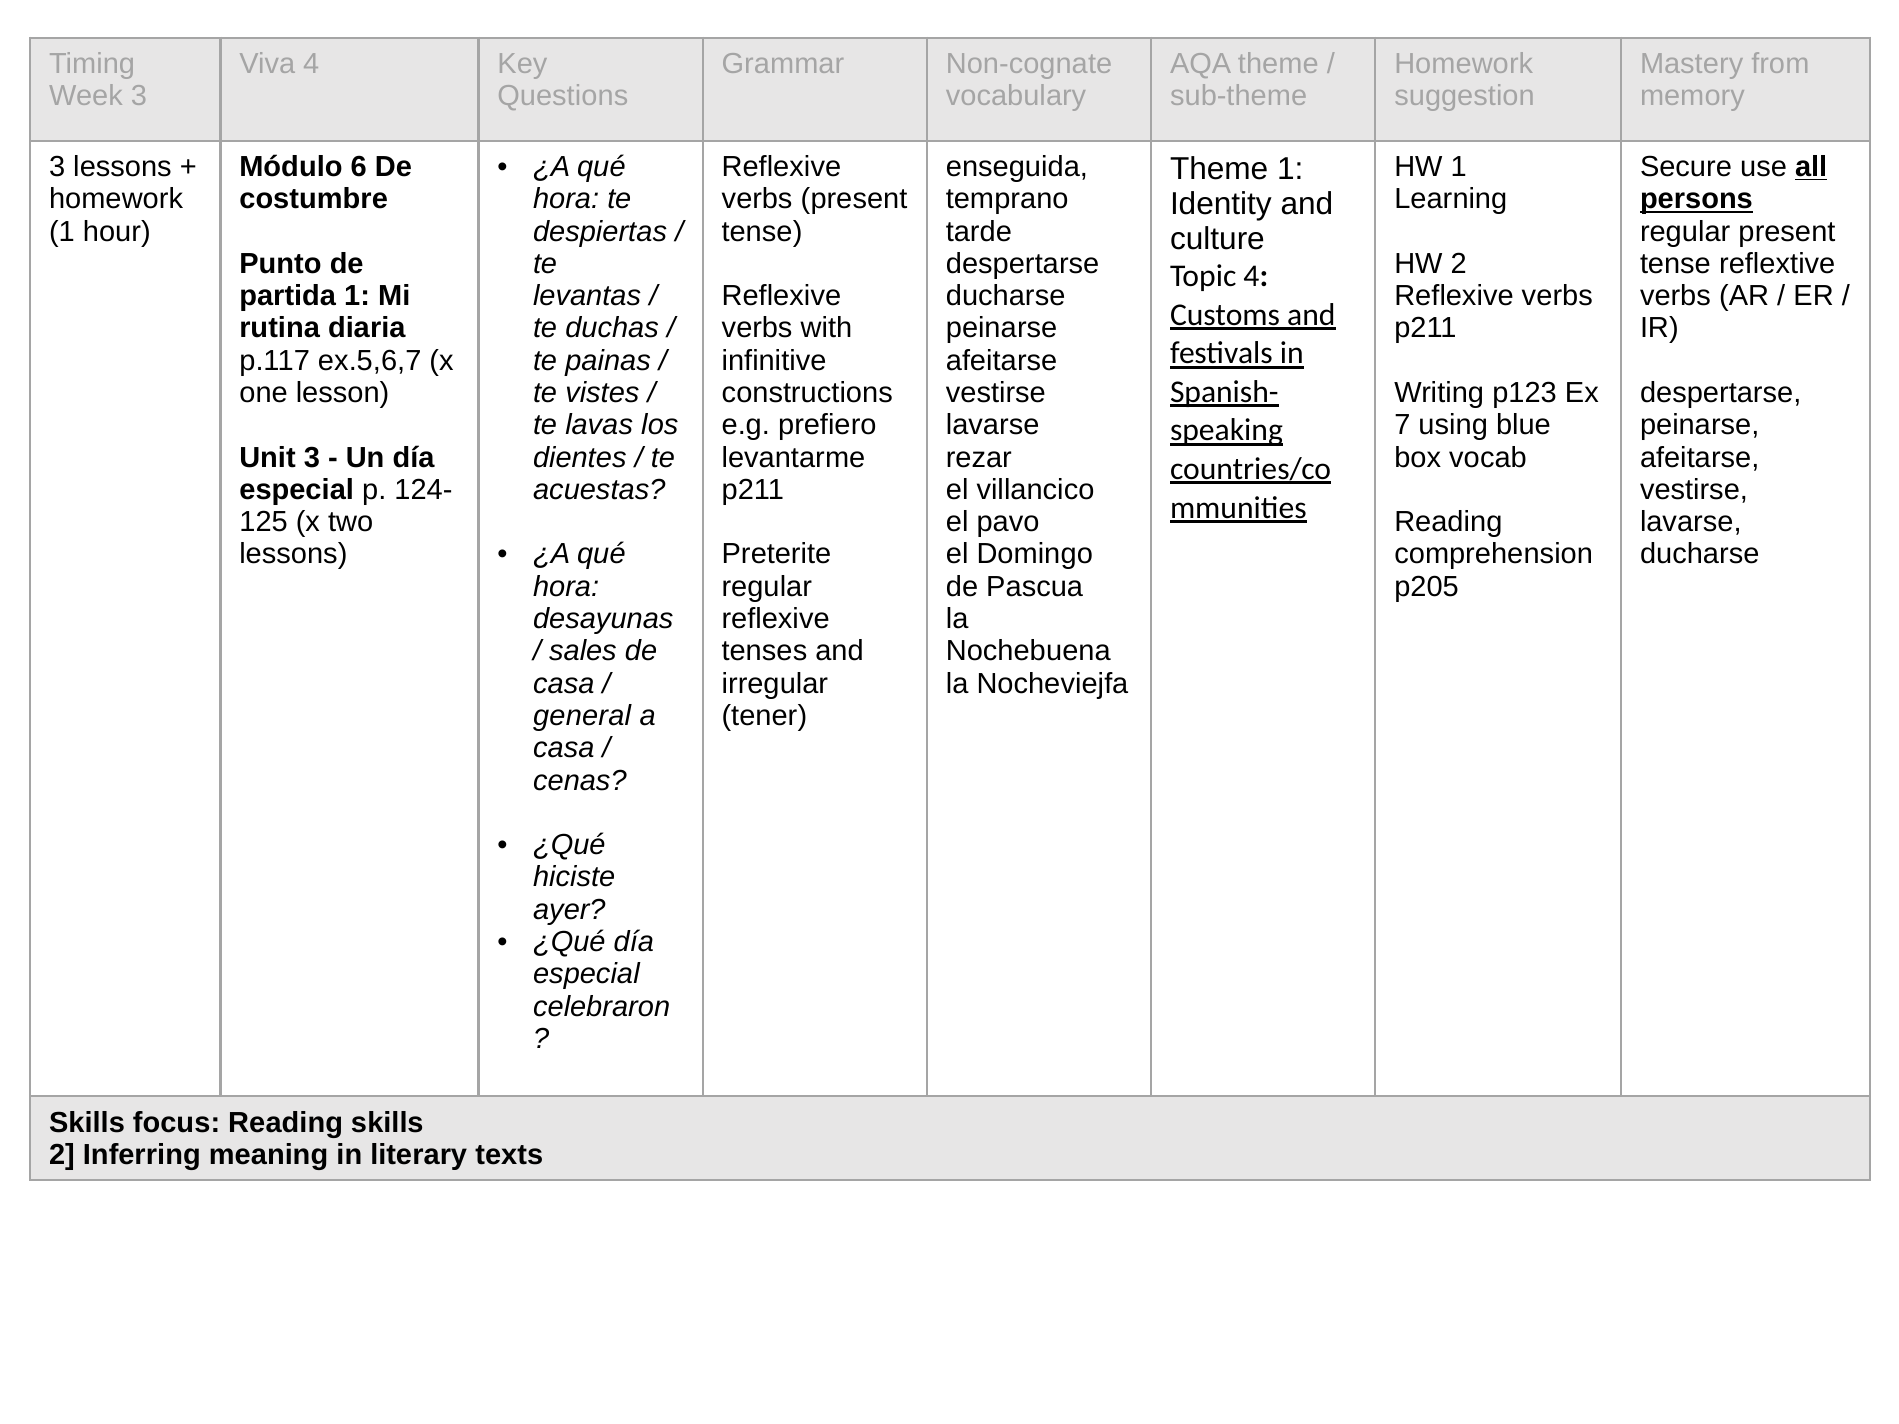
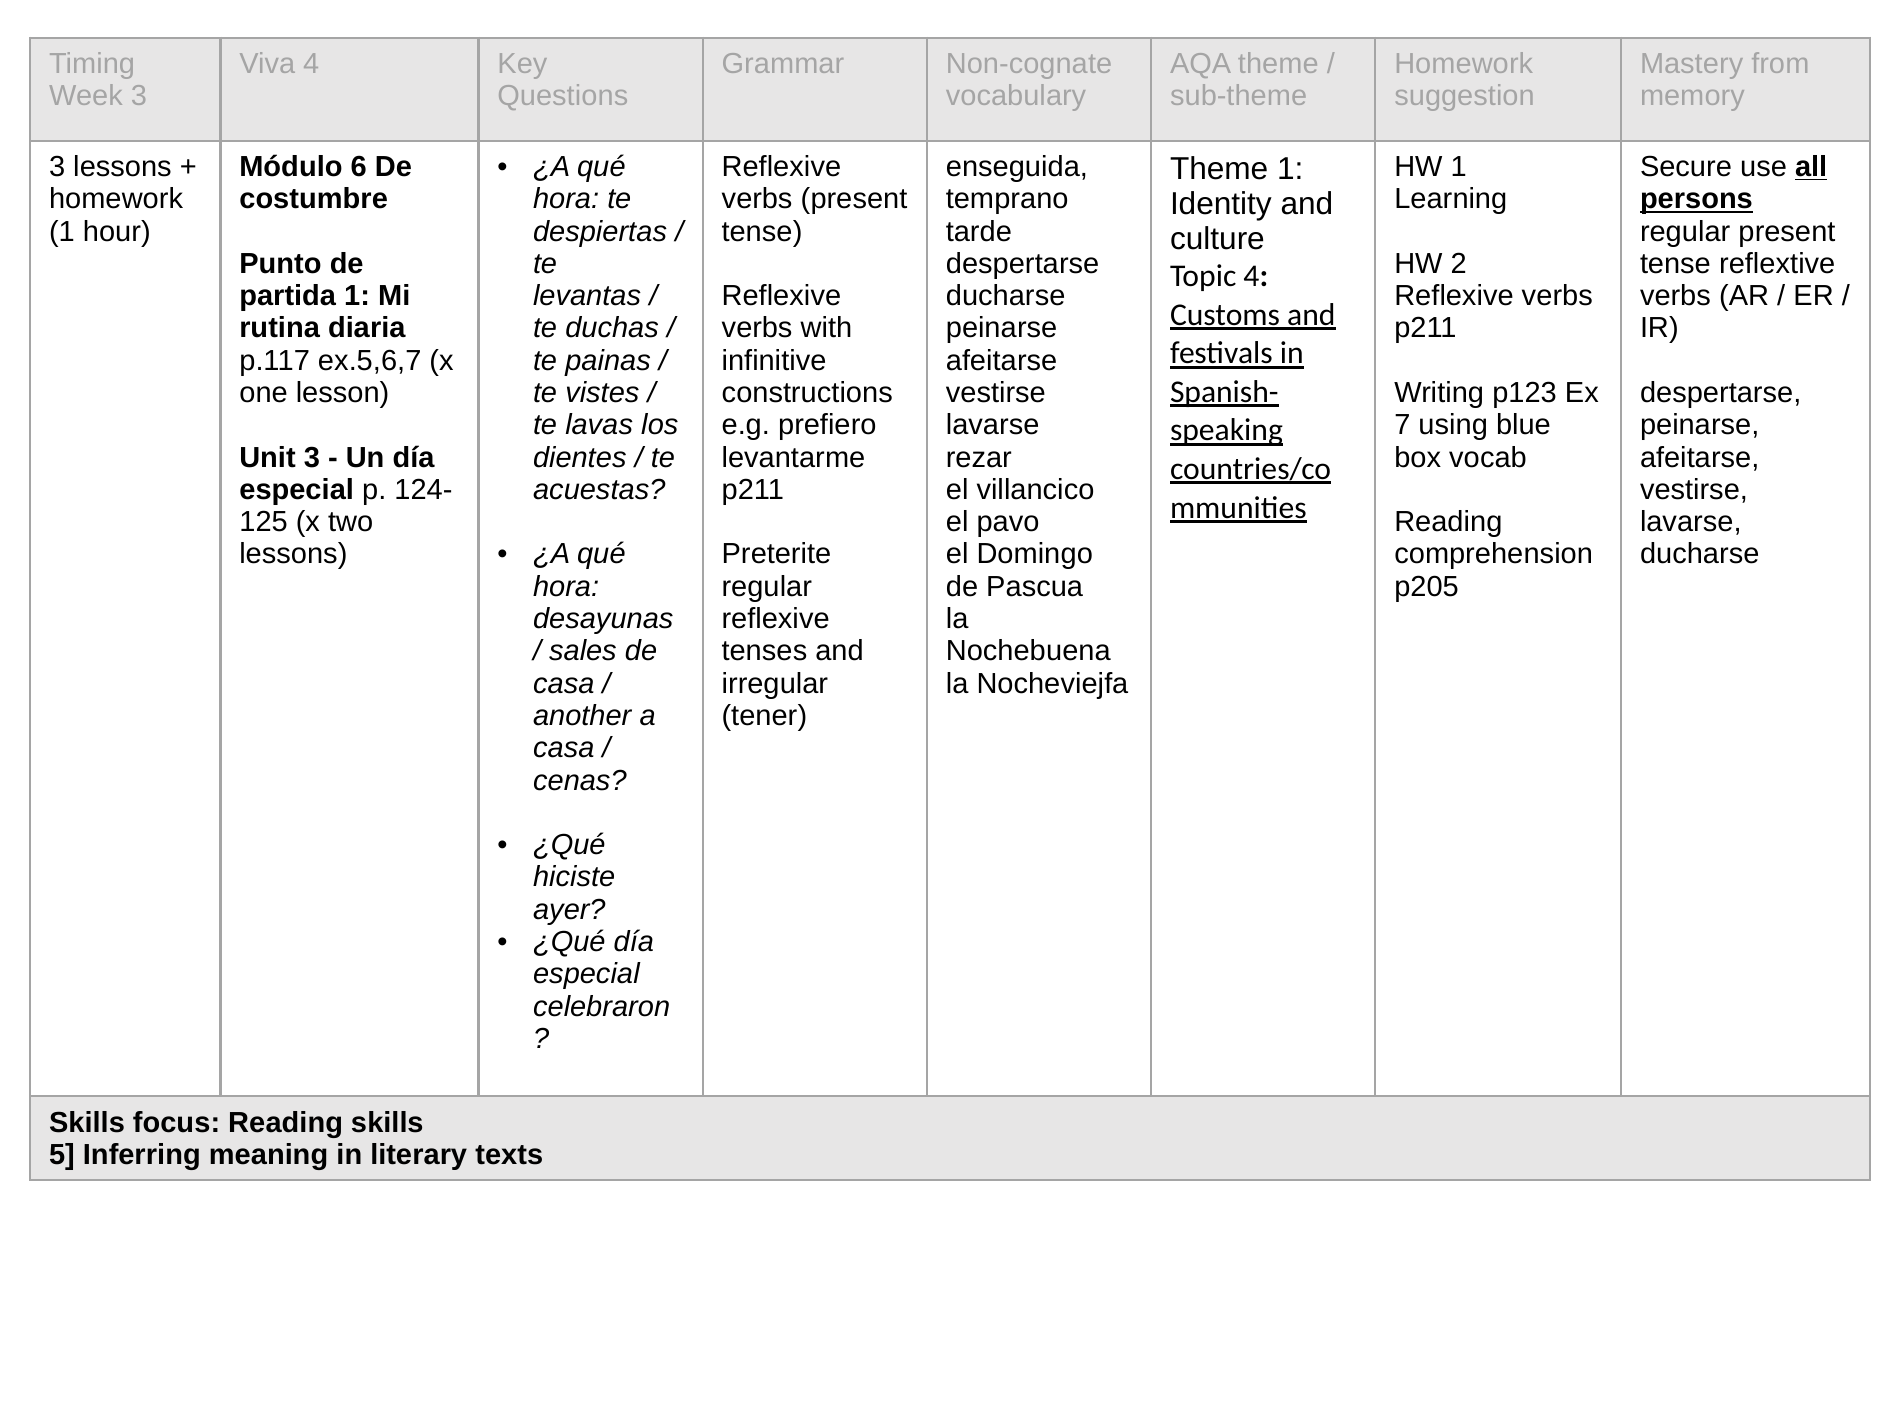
general: general -> another
2 at (62, 1155): 2 -> 5
